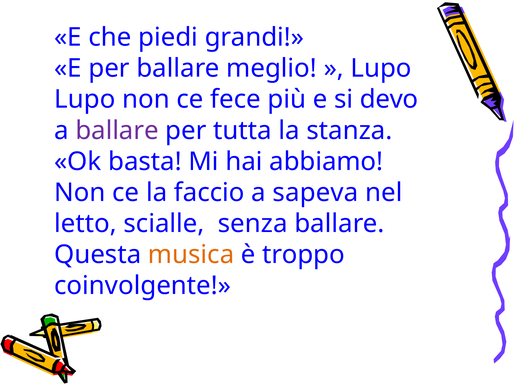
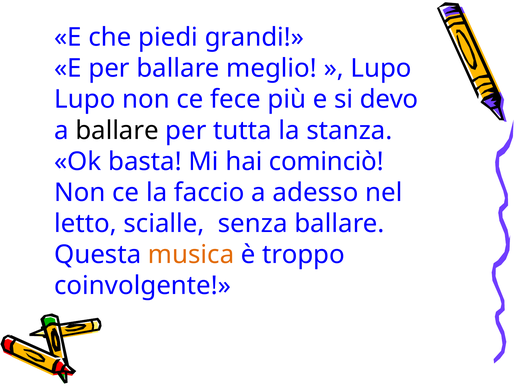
ballare at (117, 131) colour: purple -> black
abbiamo: abbiamo -> cominciò
sapeva: sapeva -> adesso
